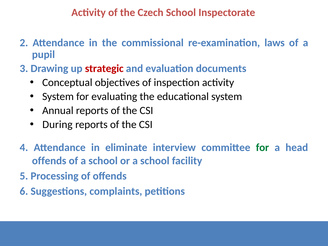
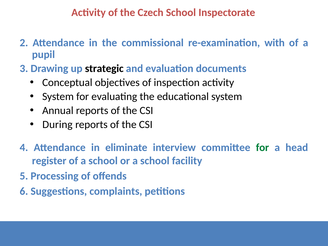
laws: laws -> with
strategic colour: red -> black
offends at (49, 161): offends -> register
